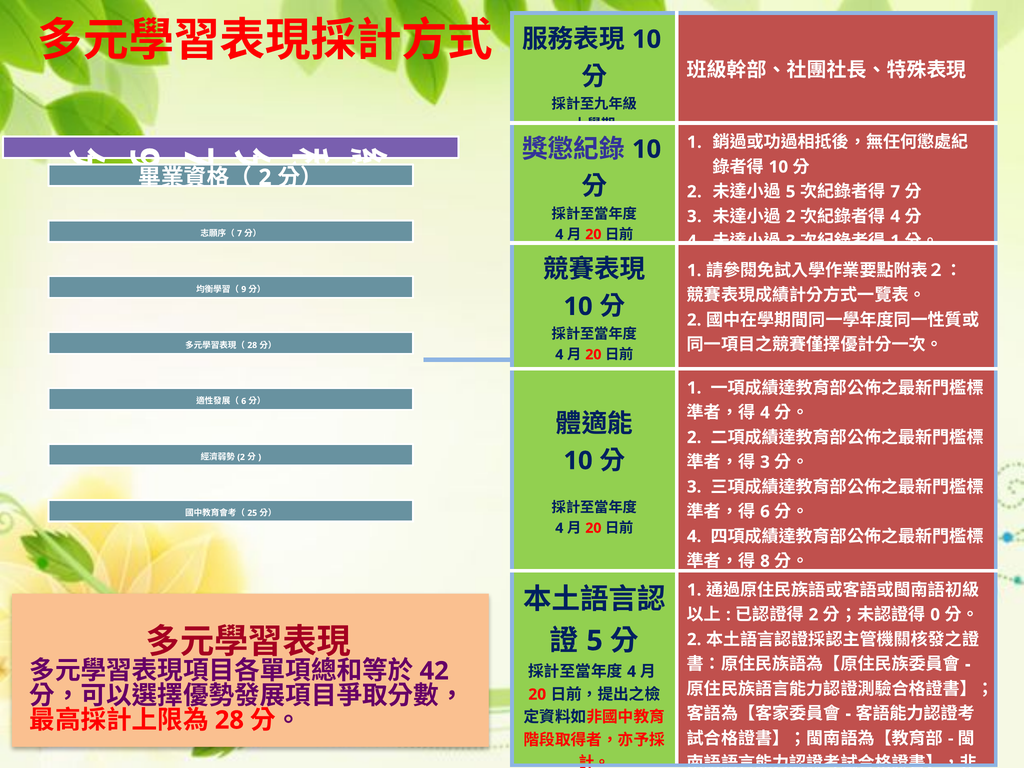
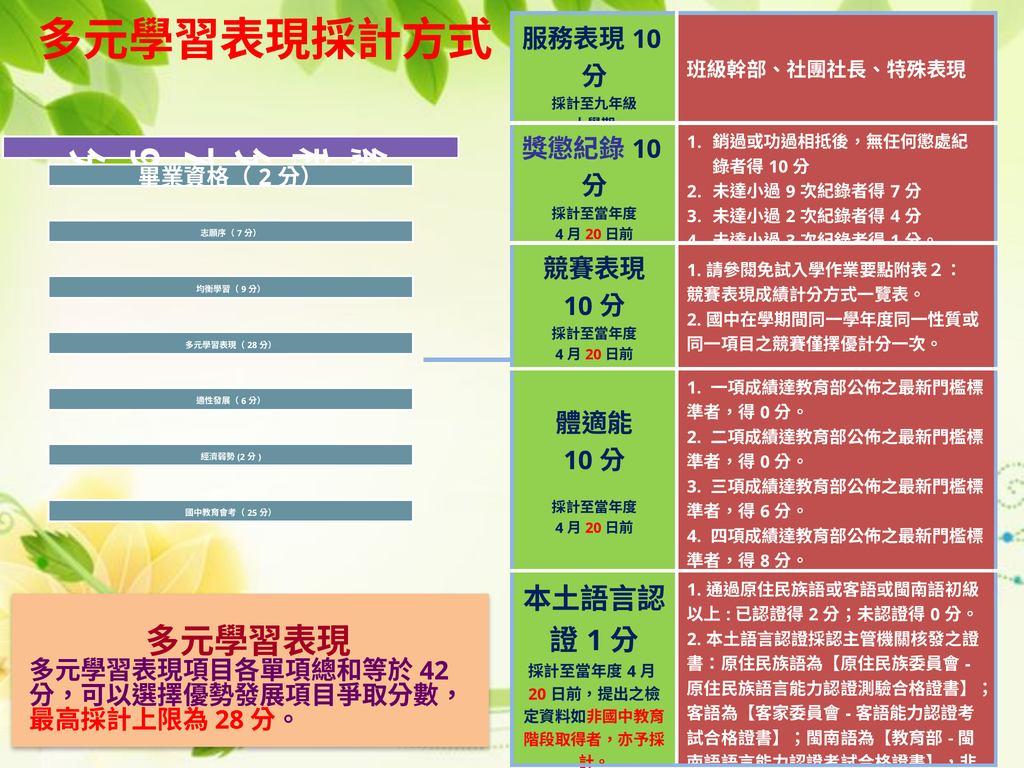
5 at (791, 192): 5 -> 9
4 at (765, 413): 4 -> 0
3 at (765, 462): 3 -> 0
5 at (595, 641): 5 -> 1
